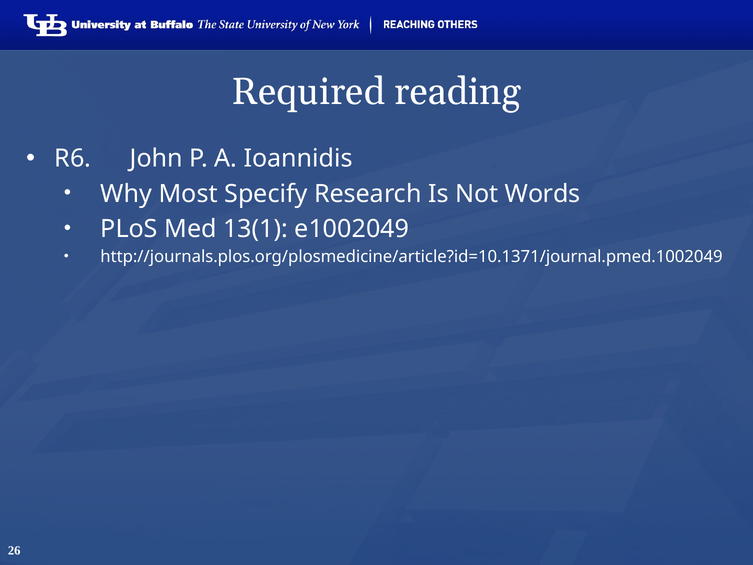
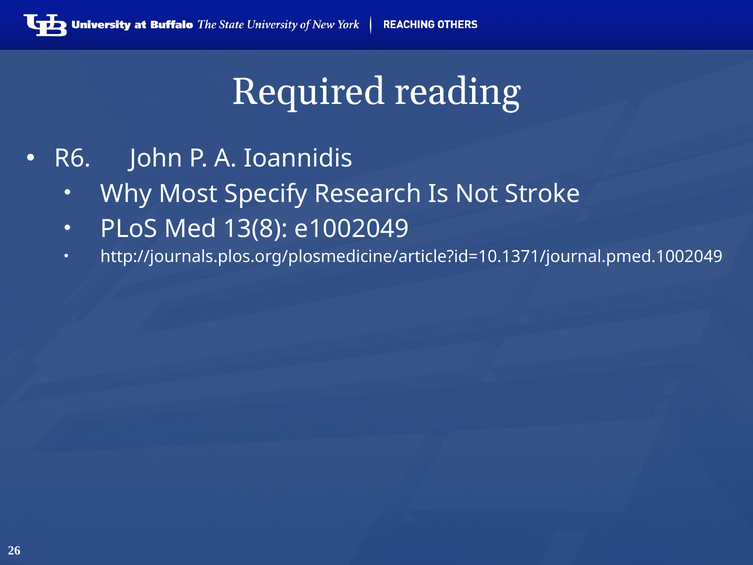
Words: Words -> Stroke
13(1: 13(1 -> 13(8
